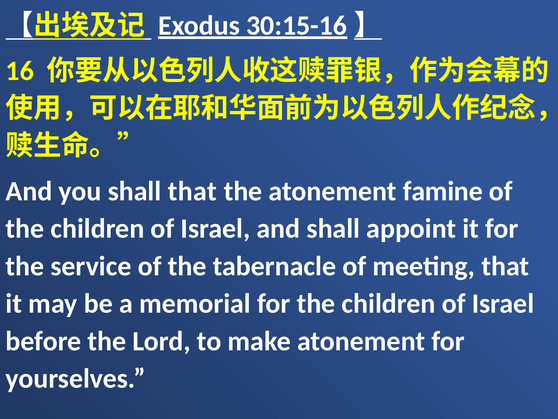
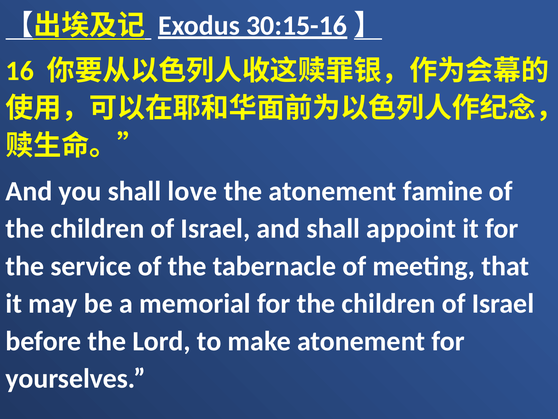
shall that: that -> love
